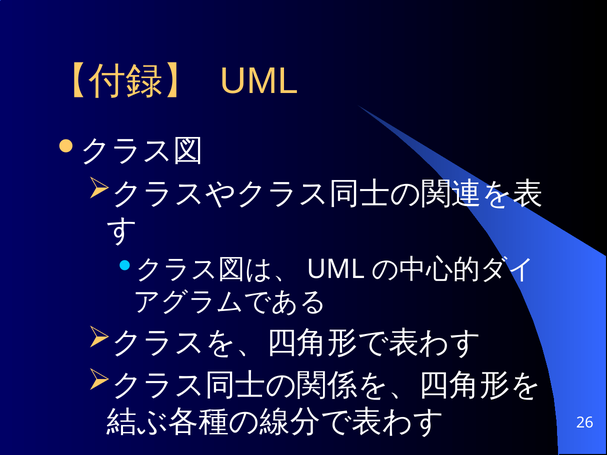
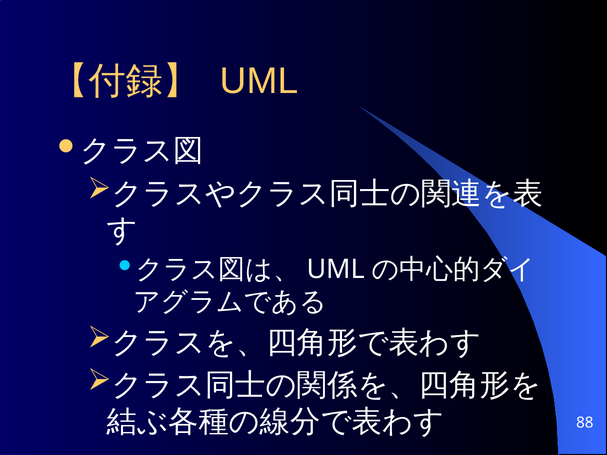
26: 26 -> 88
